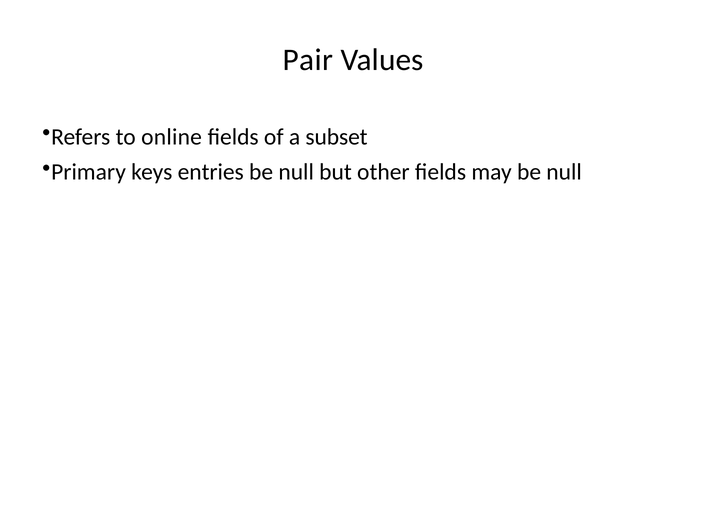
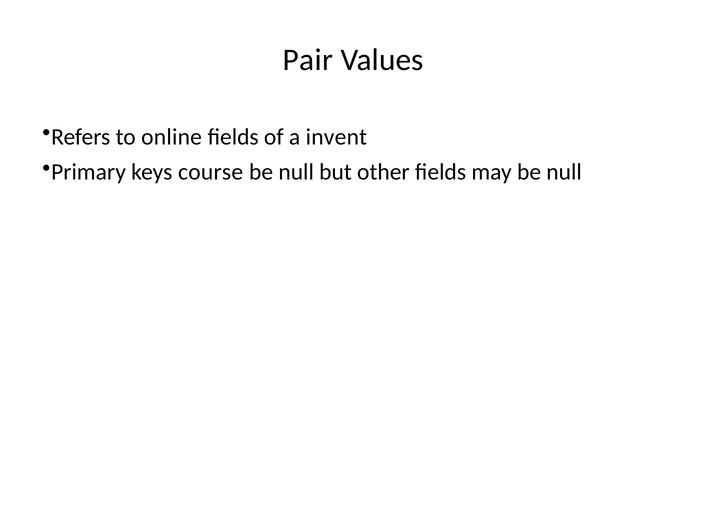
subset: subset -> invent
entries: entries -> course
